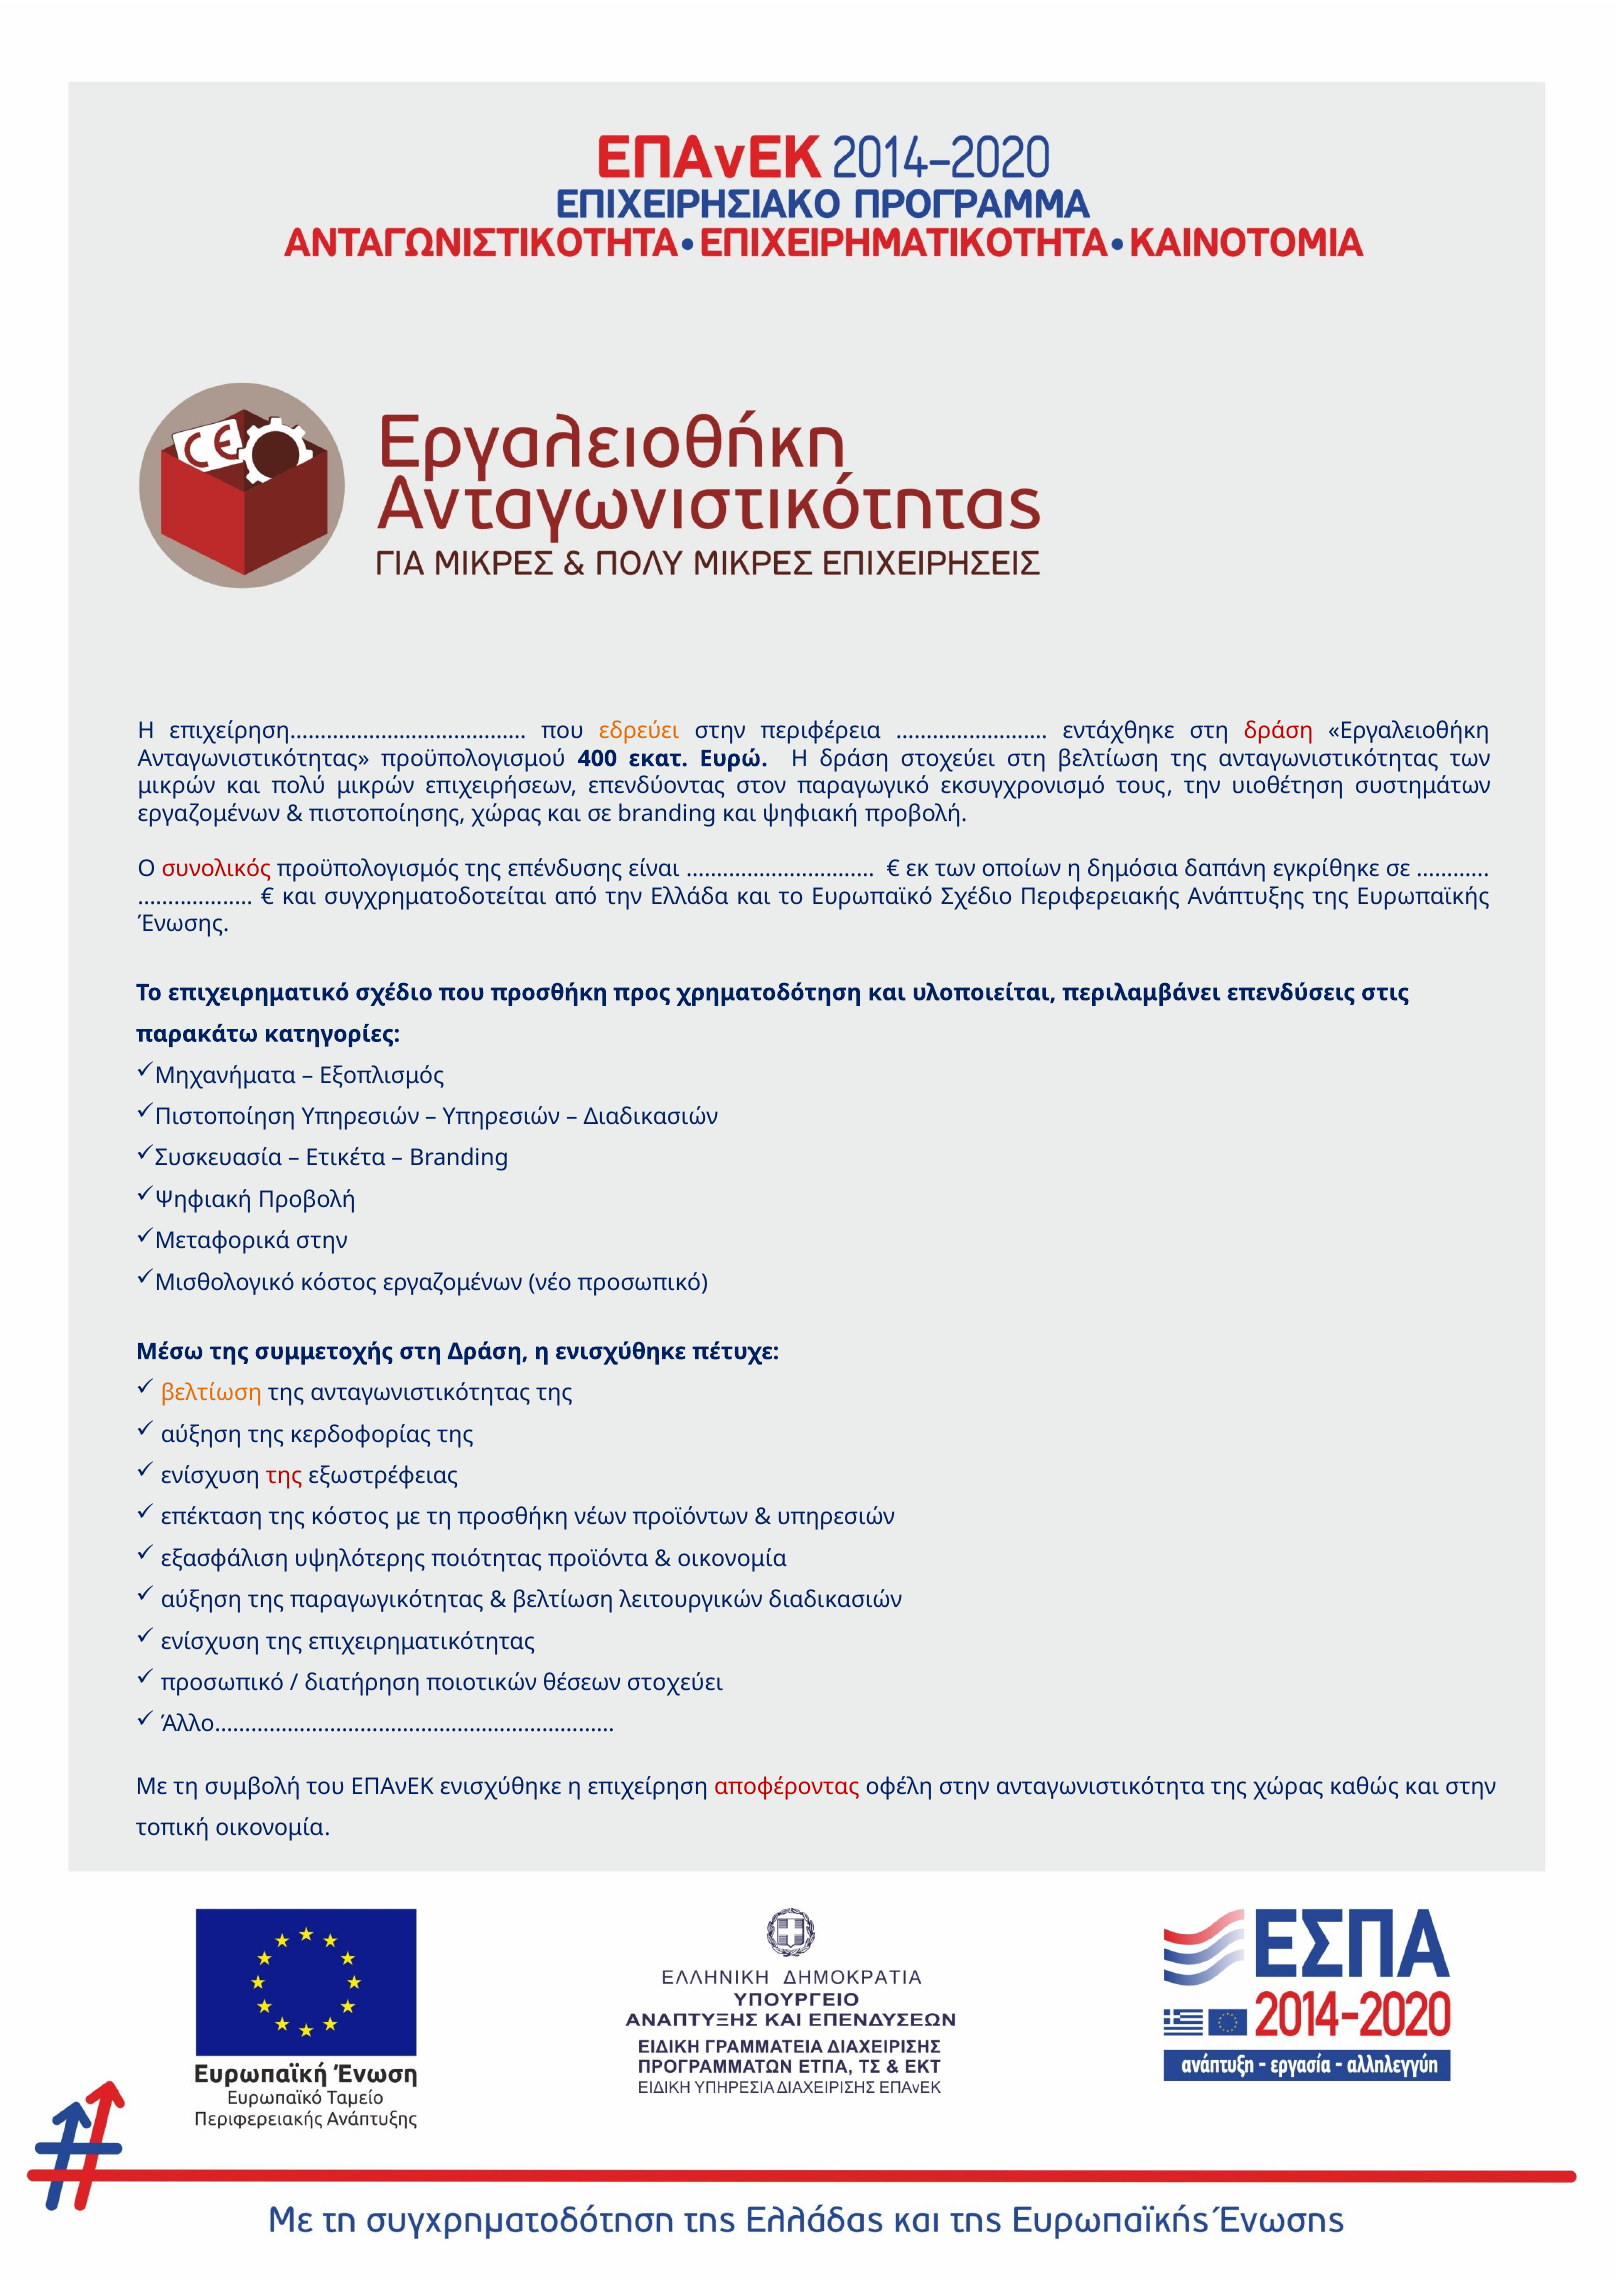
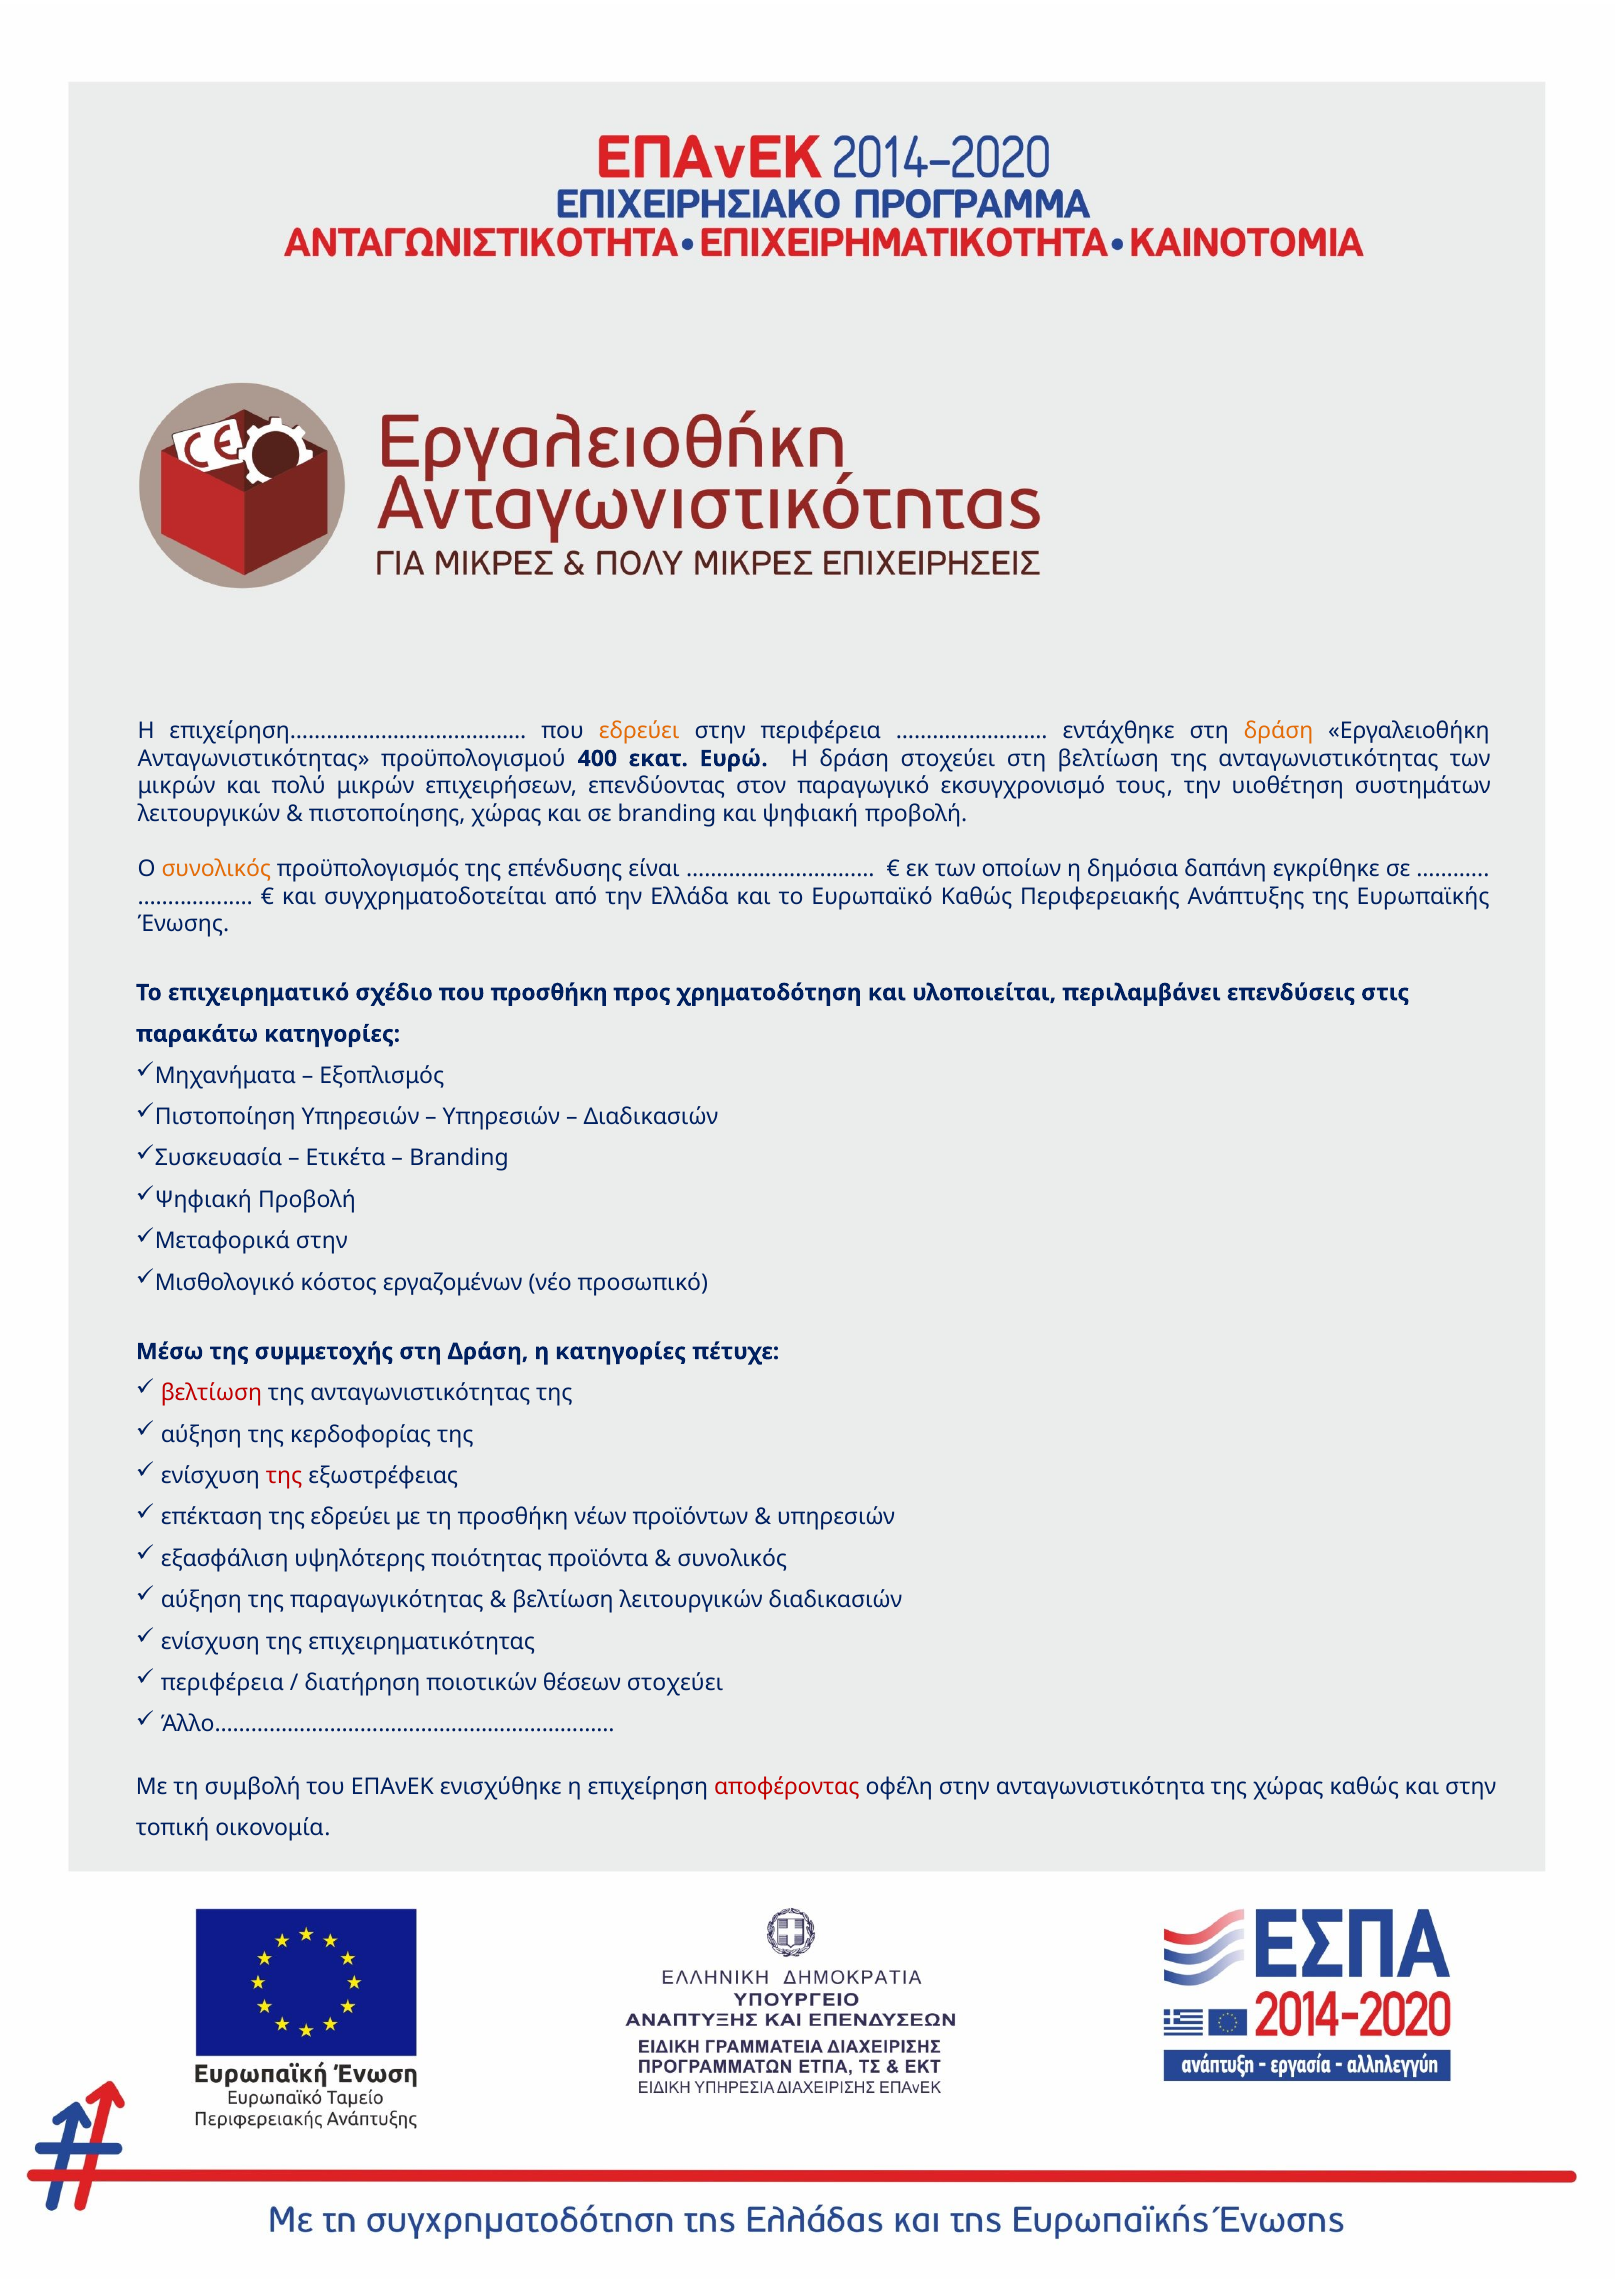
δράση at (1279, 731) colour: red -> orange
εργαζομένων at (209, 814): εργαζομένων -> λειτουργικών
συνολικός at (216, 869) colour: red -> orange
Ευρωπαϊκό Σχέδιο: Σχέδιο -> Καθώς
η ενισχύθηκε: ενισχύθηκε -> κατηγορίες
βελτίωση at (211, 1394) colour: orange -> red
της κόστος: κόστος -> εδρεύει
οικονομία at (732, 1559): οικονομία -> συνολικός
προσωπικό at (222, 1684): προσωπικό -> περιφέρεια
